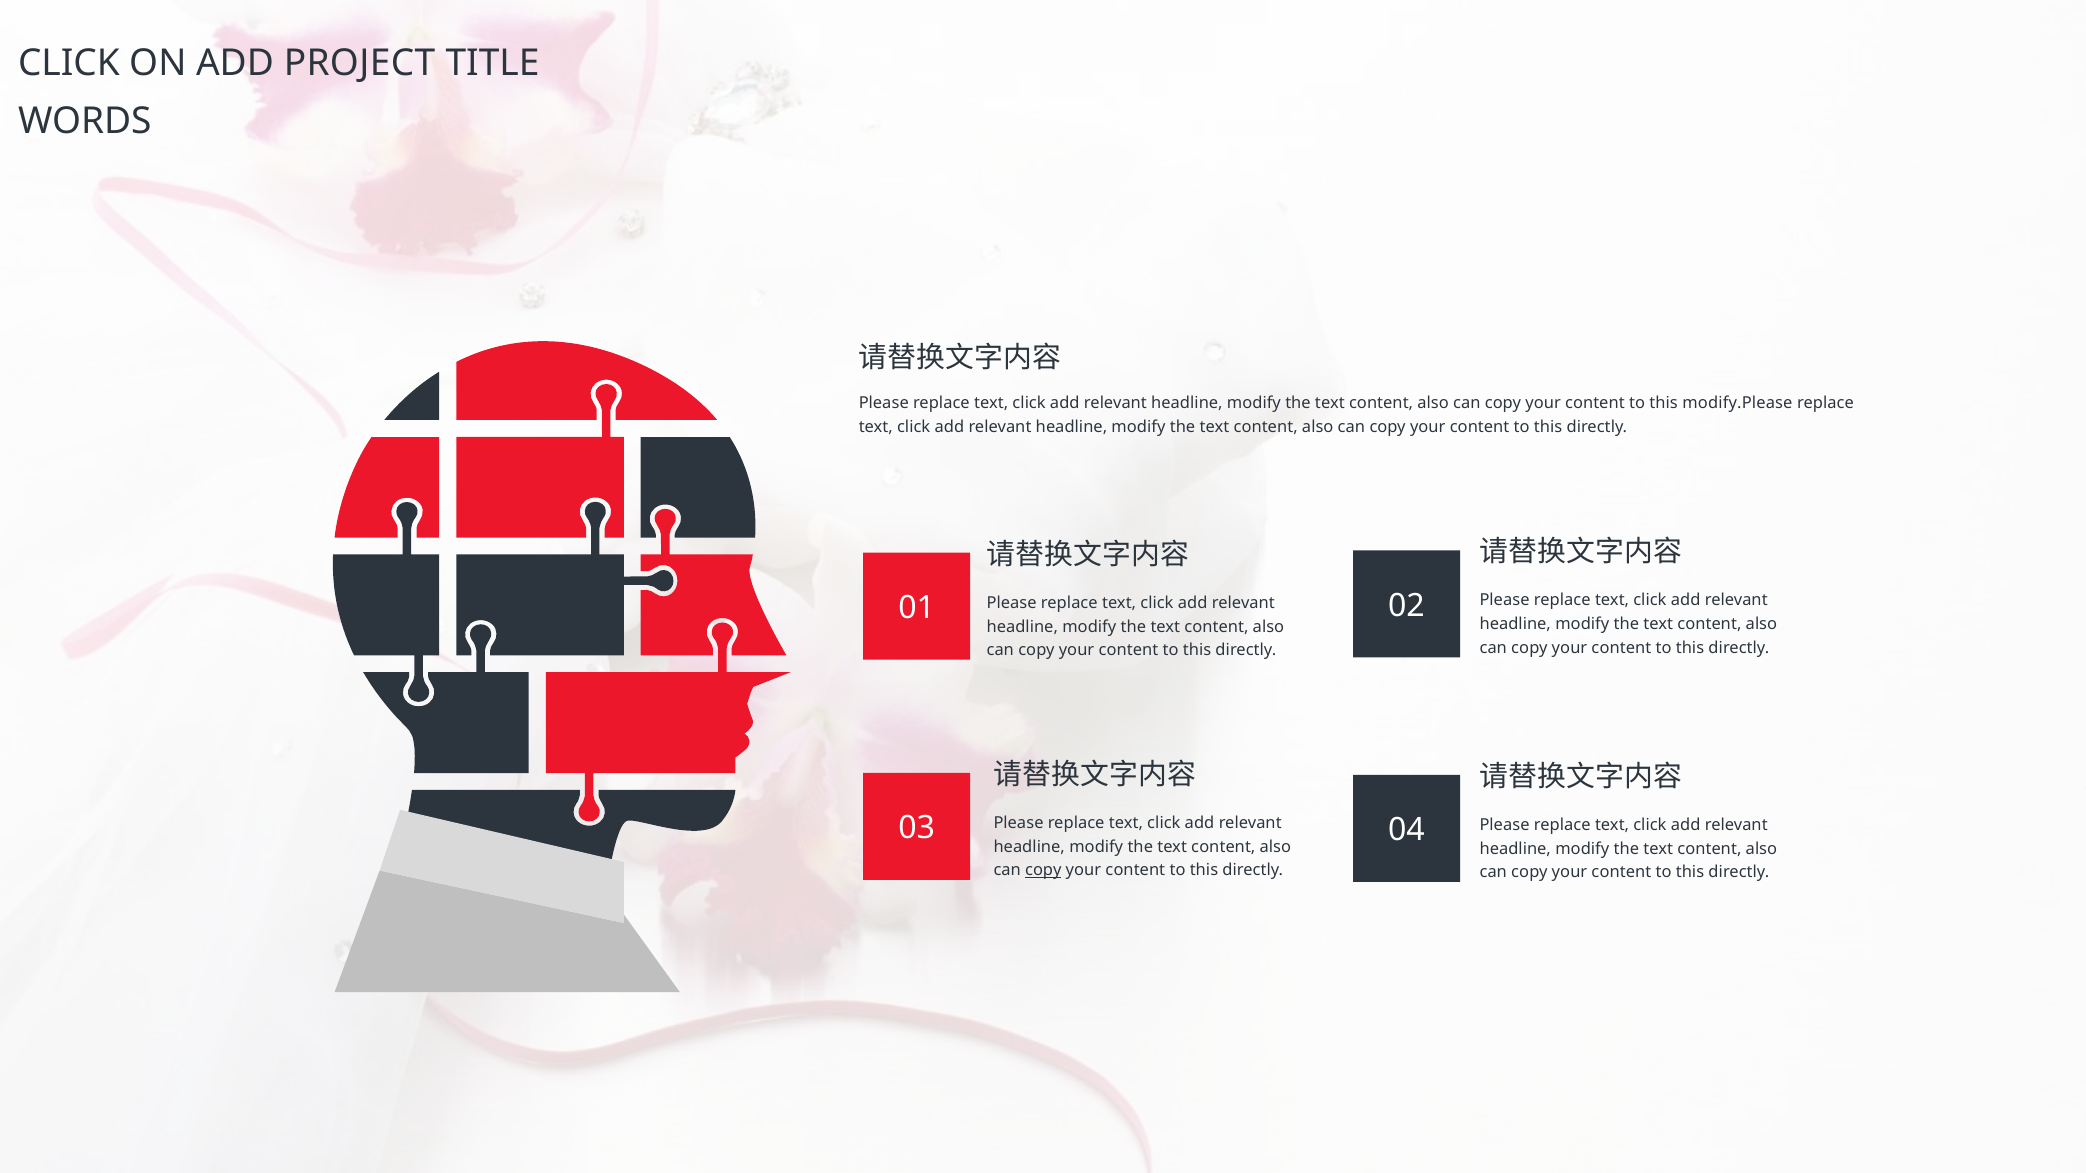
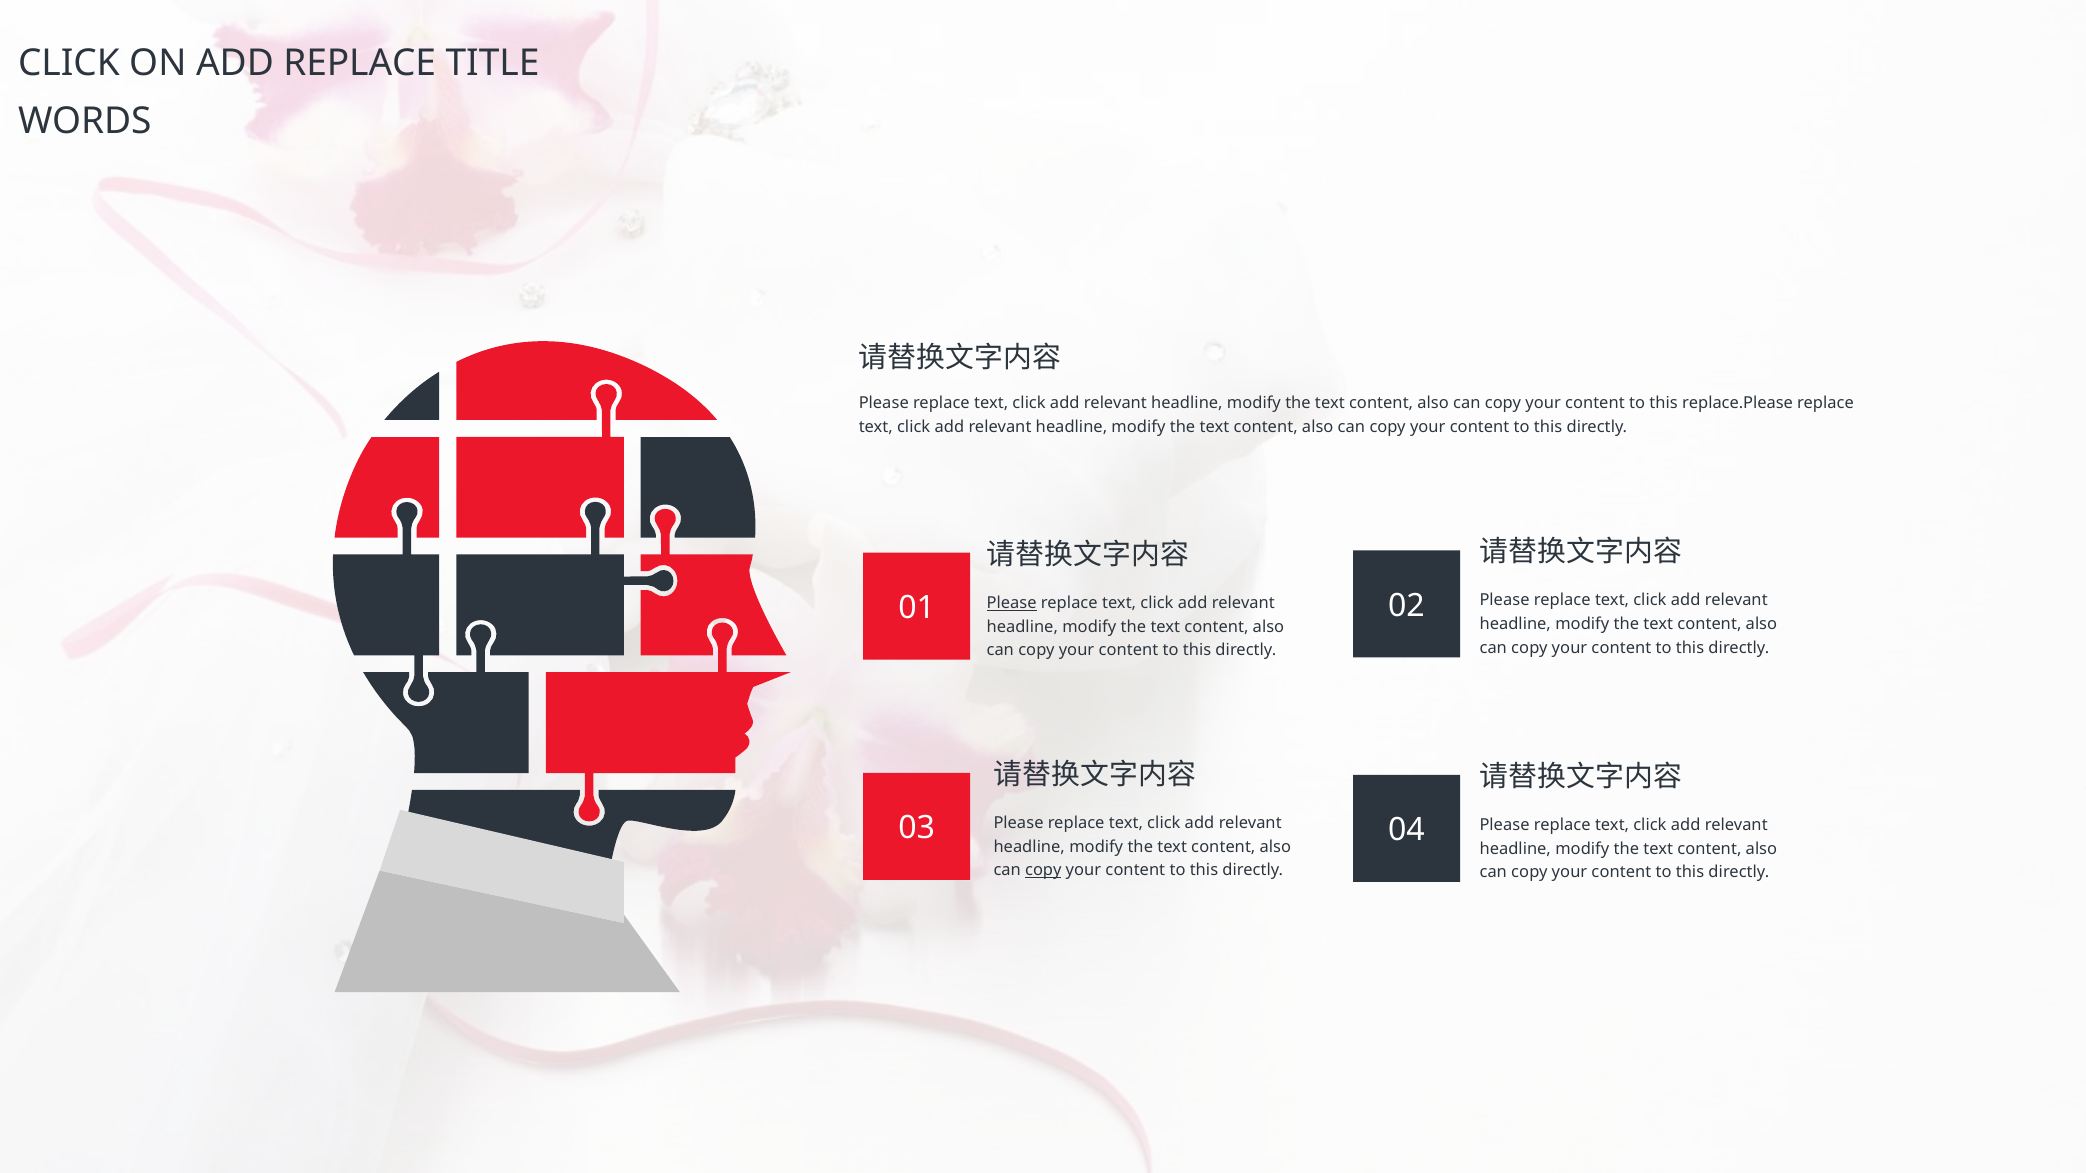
ADD PROJECT: PROJECT -> REPLACE
modify.Please: modify.Please -> replace.Please
Please at (1012, 603) underline: none -> present
